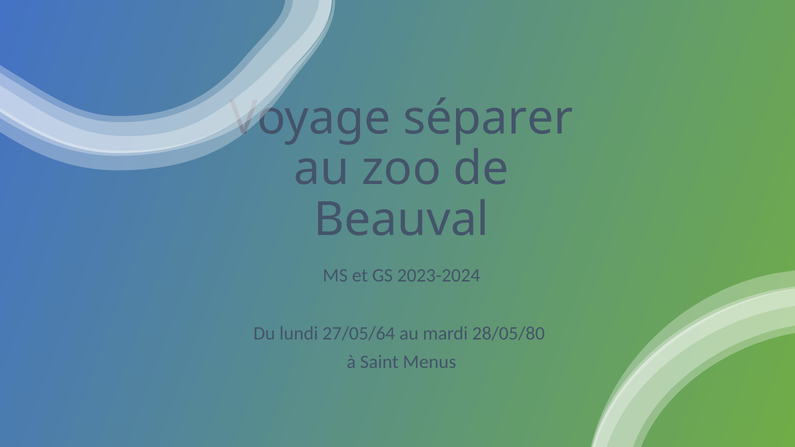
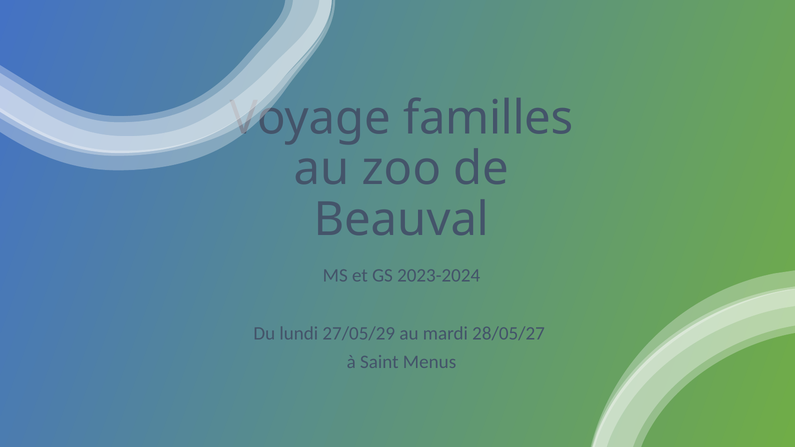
séparer: séparer -> familles
27/05/64: 27/05/64 -> 27/05/29
28/05/80: 28/05/80 -> 28/05/27
